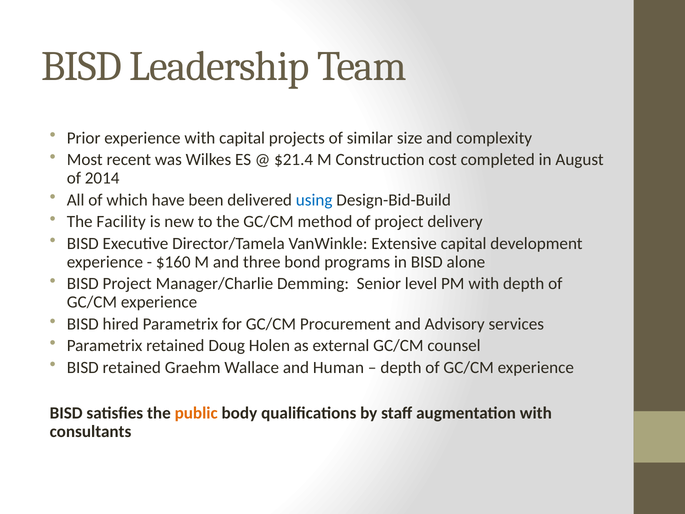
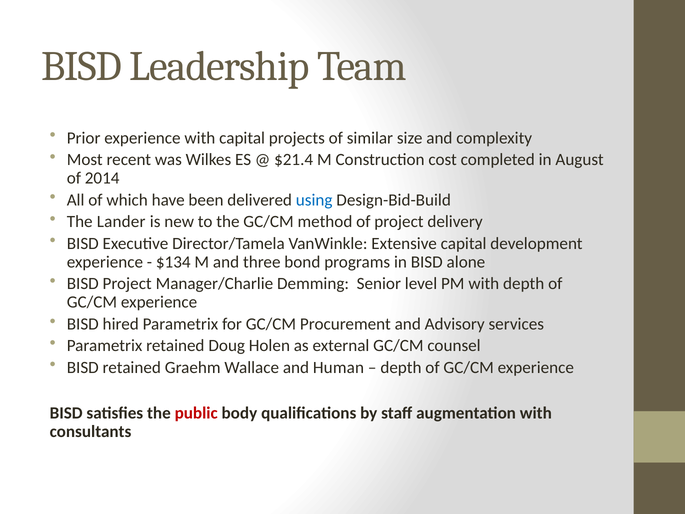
Facility: Facility -> Lander
$160: $160 -> $134
public colour: orange -> red
